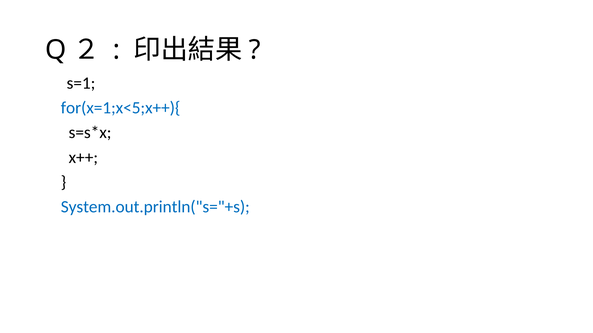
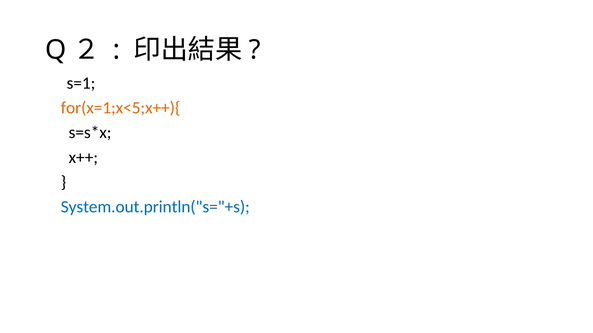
for(x=1;x<5;x++){ colour: blue -> orange
